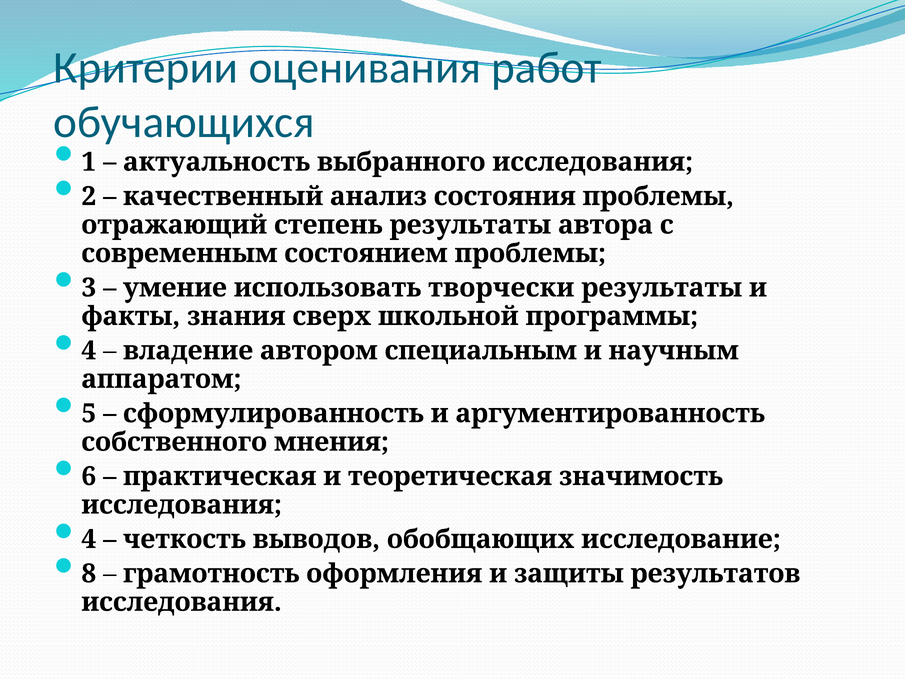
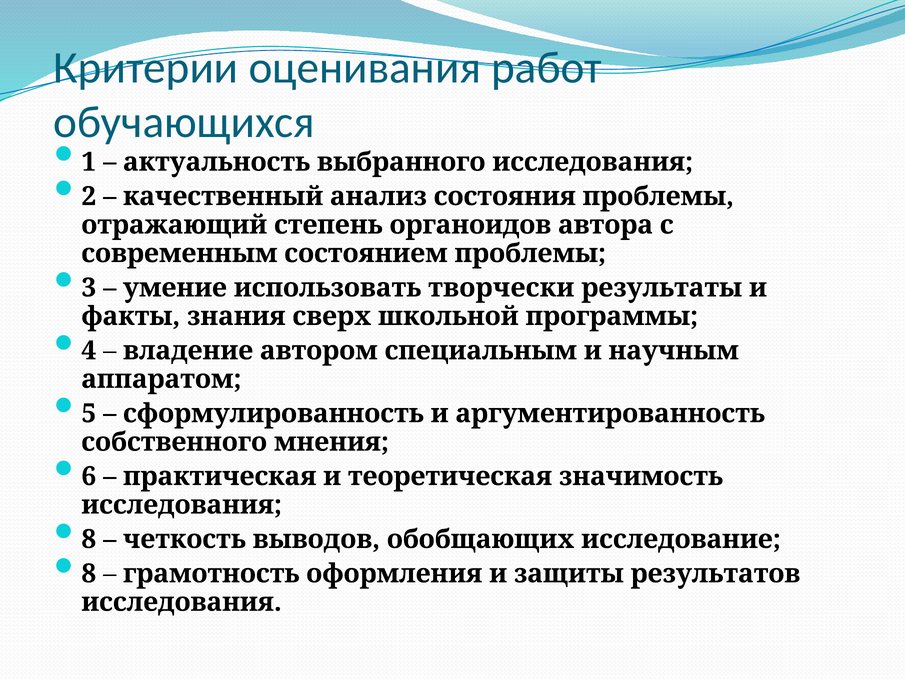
степень результаты: результаты -> органоидов
4 at (89, 539): 4 -> 8
